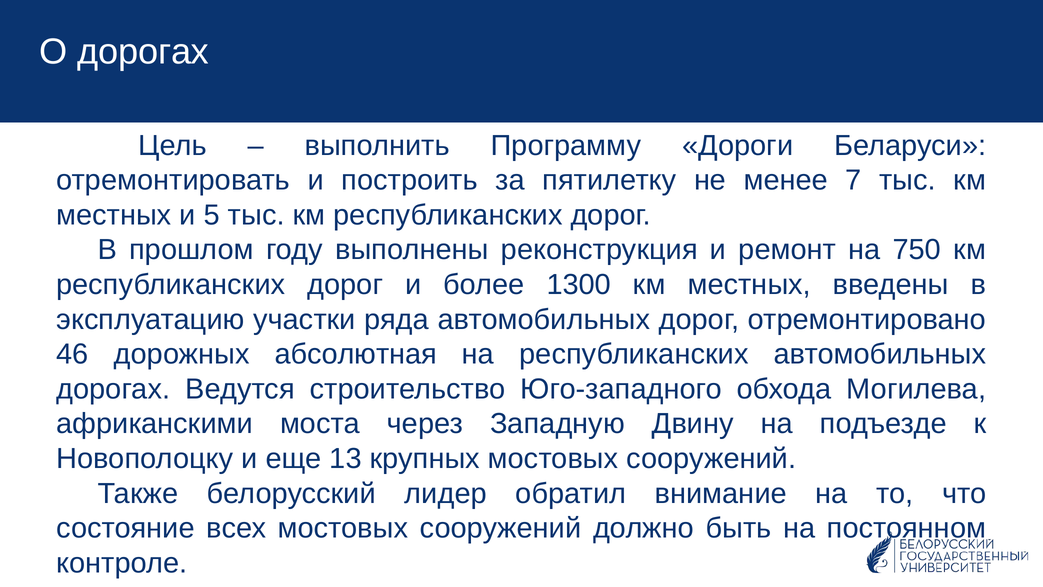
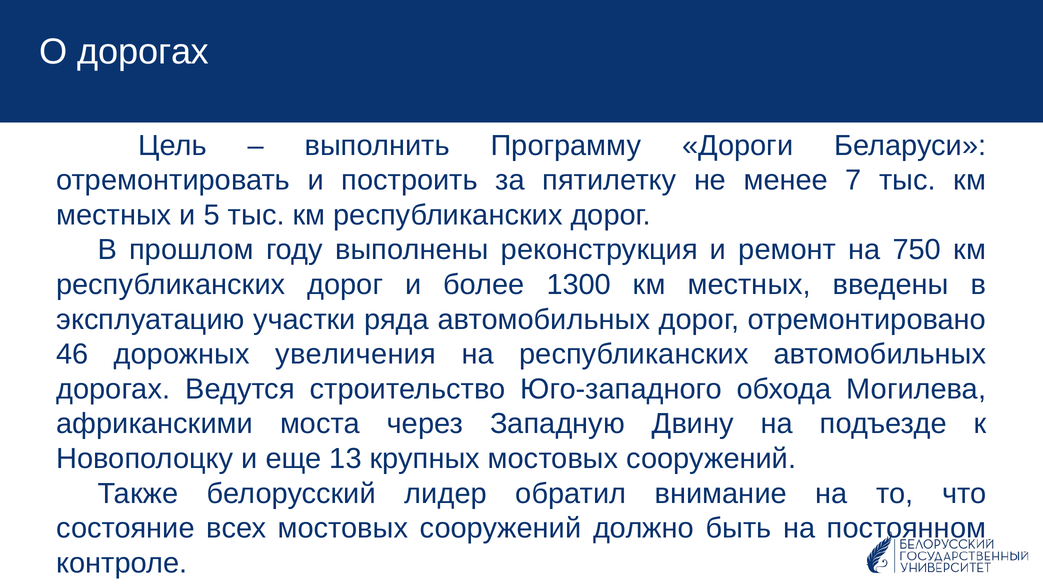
абсолютная: абсолютная -> увеличения
